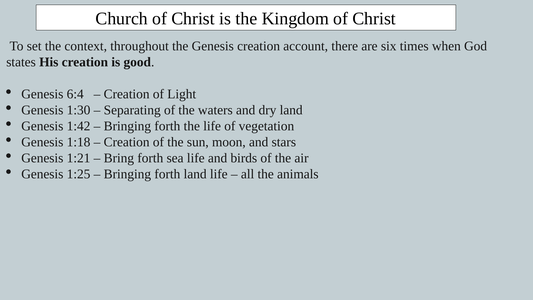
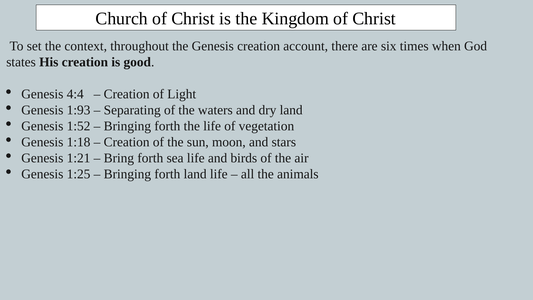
6:4: 6:4 -> 4:4
1:30: 1:30 -> 1:93
1:42: 1:42 -> 1:52
